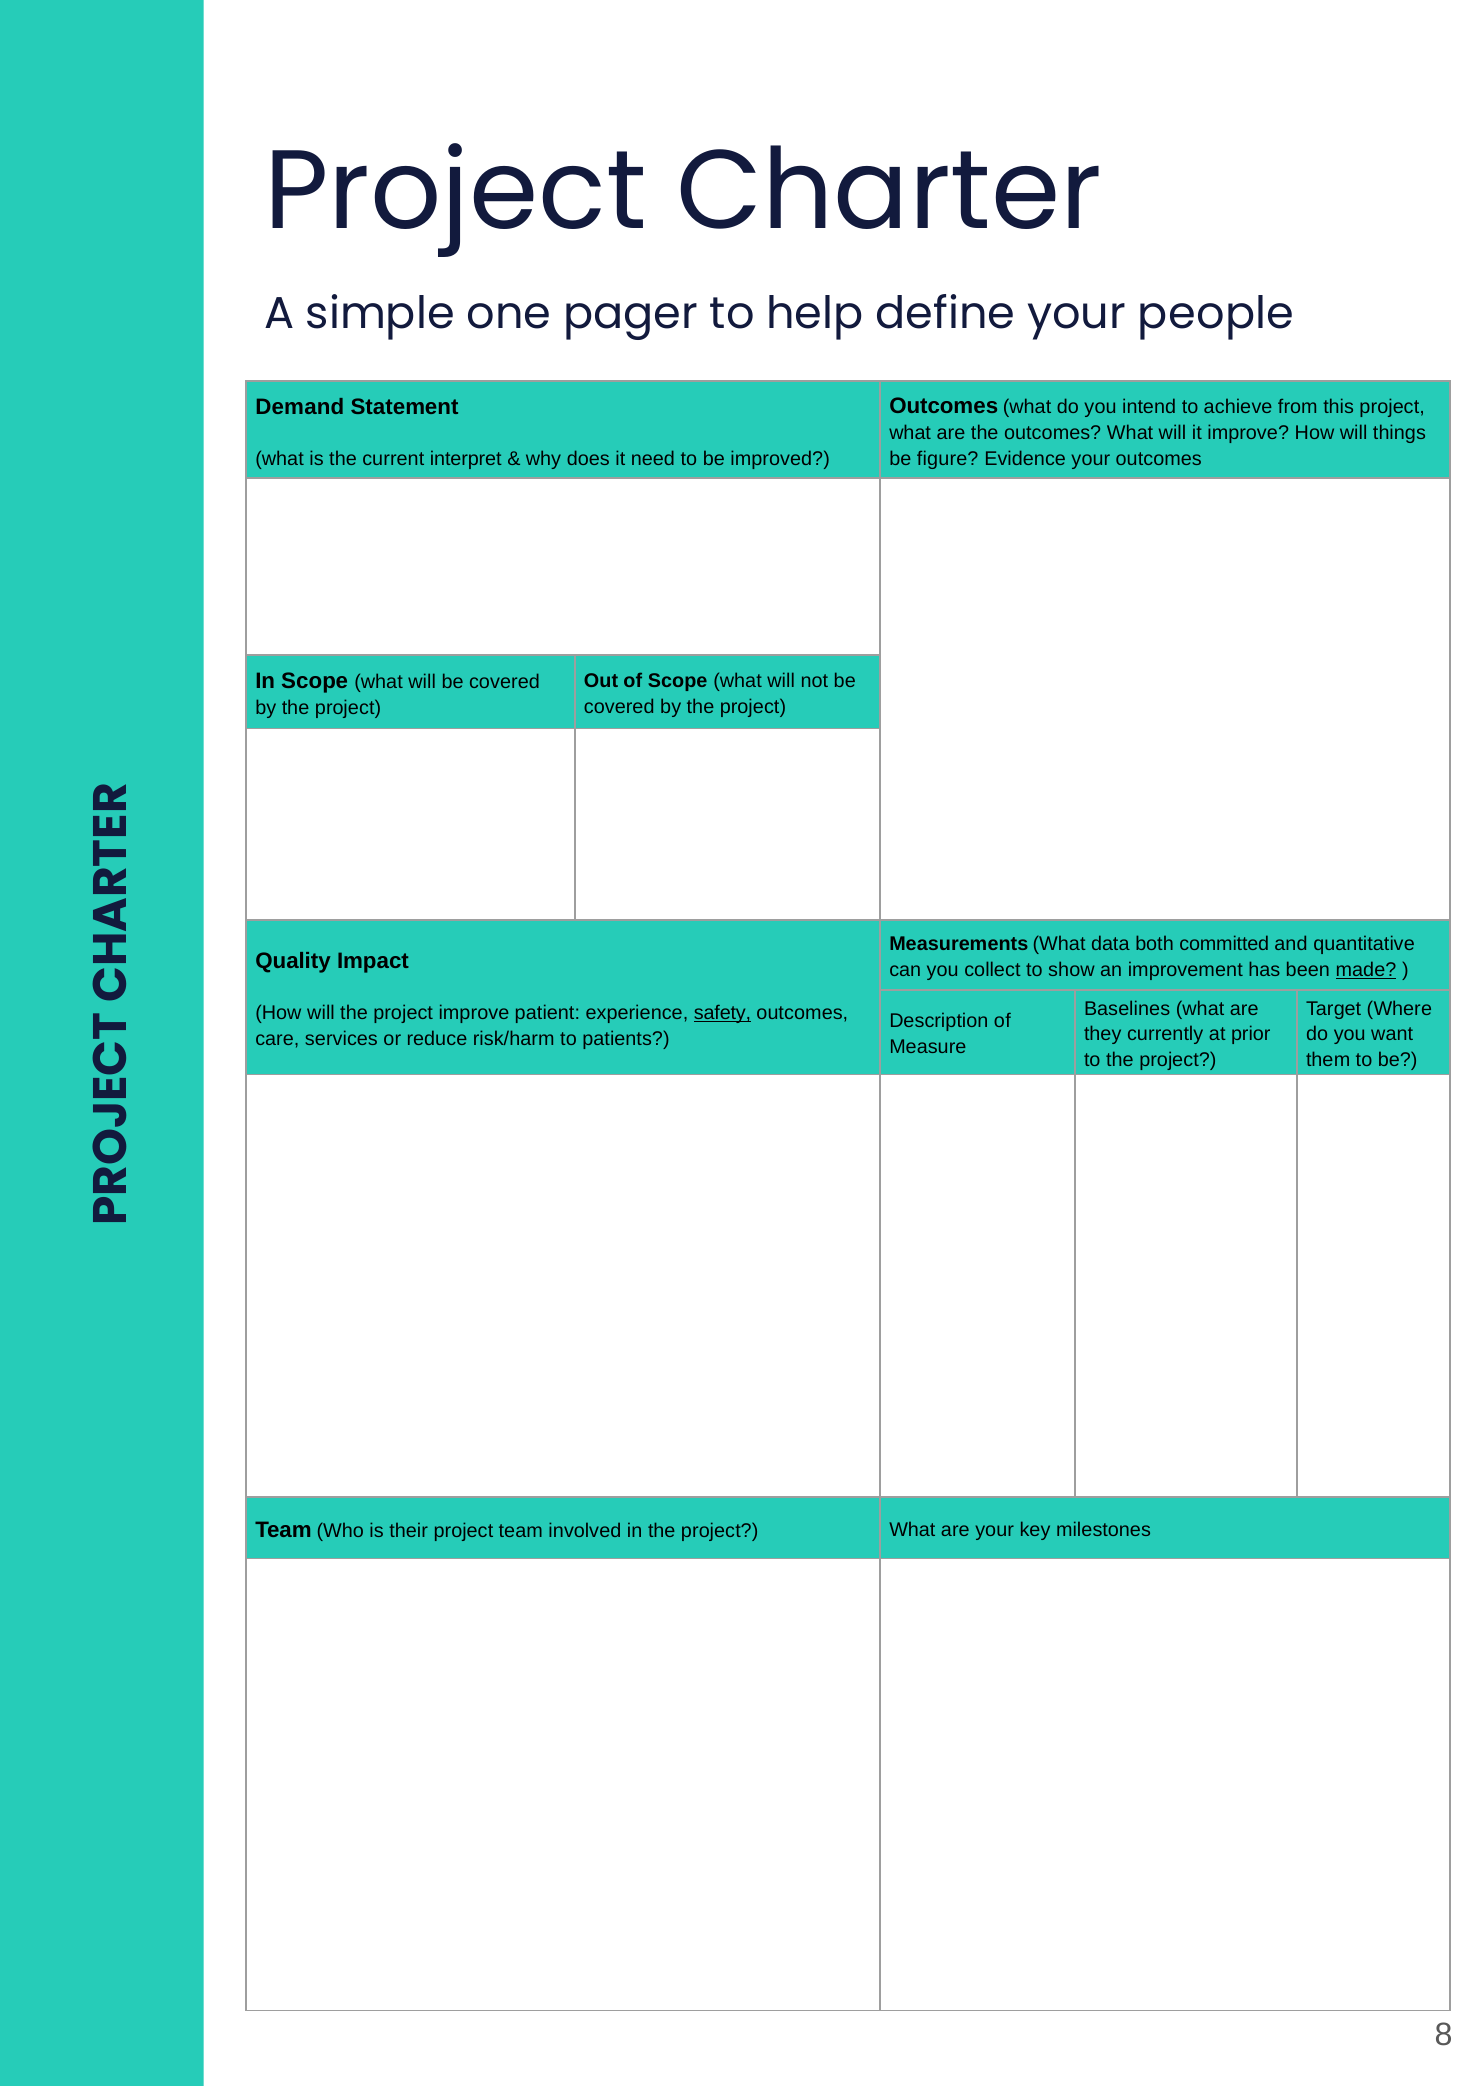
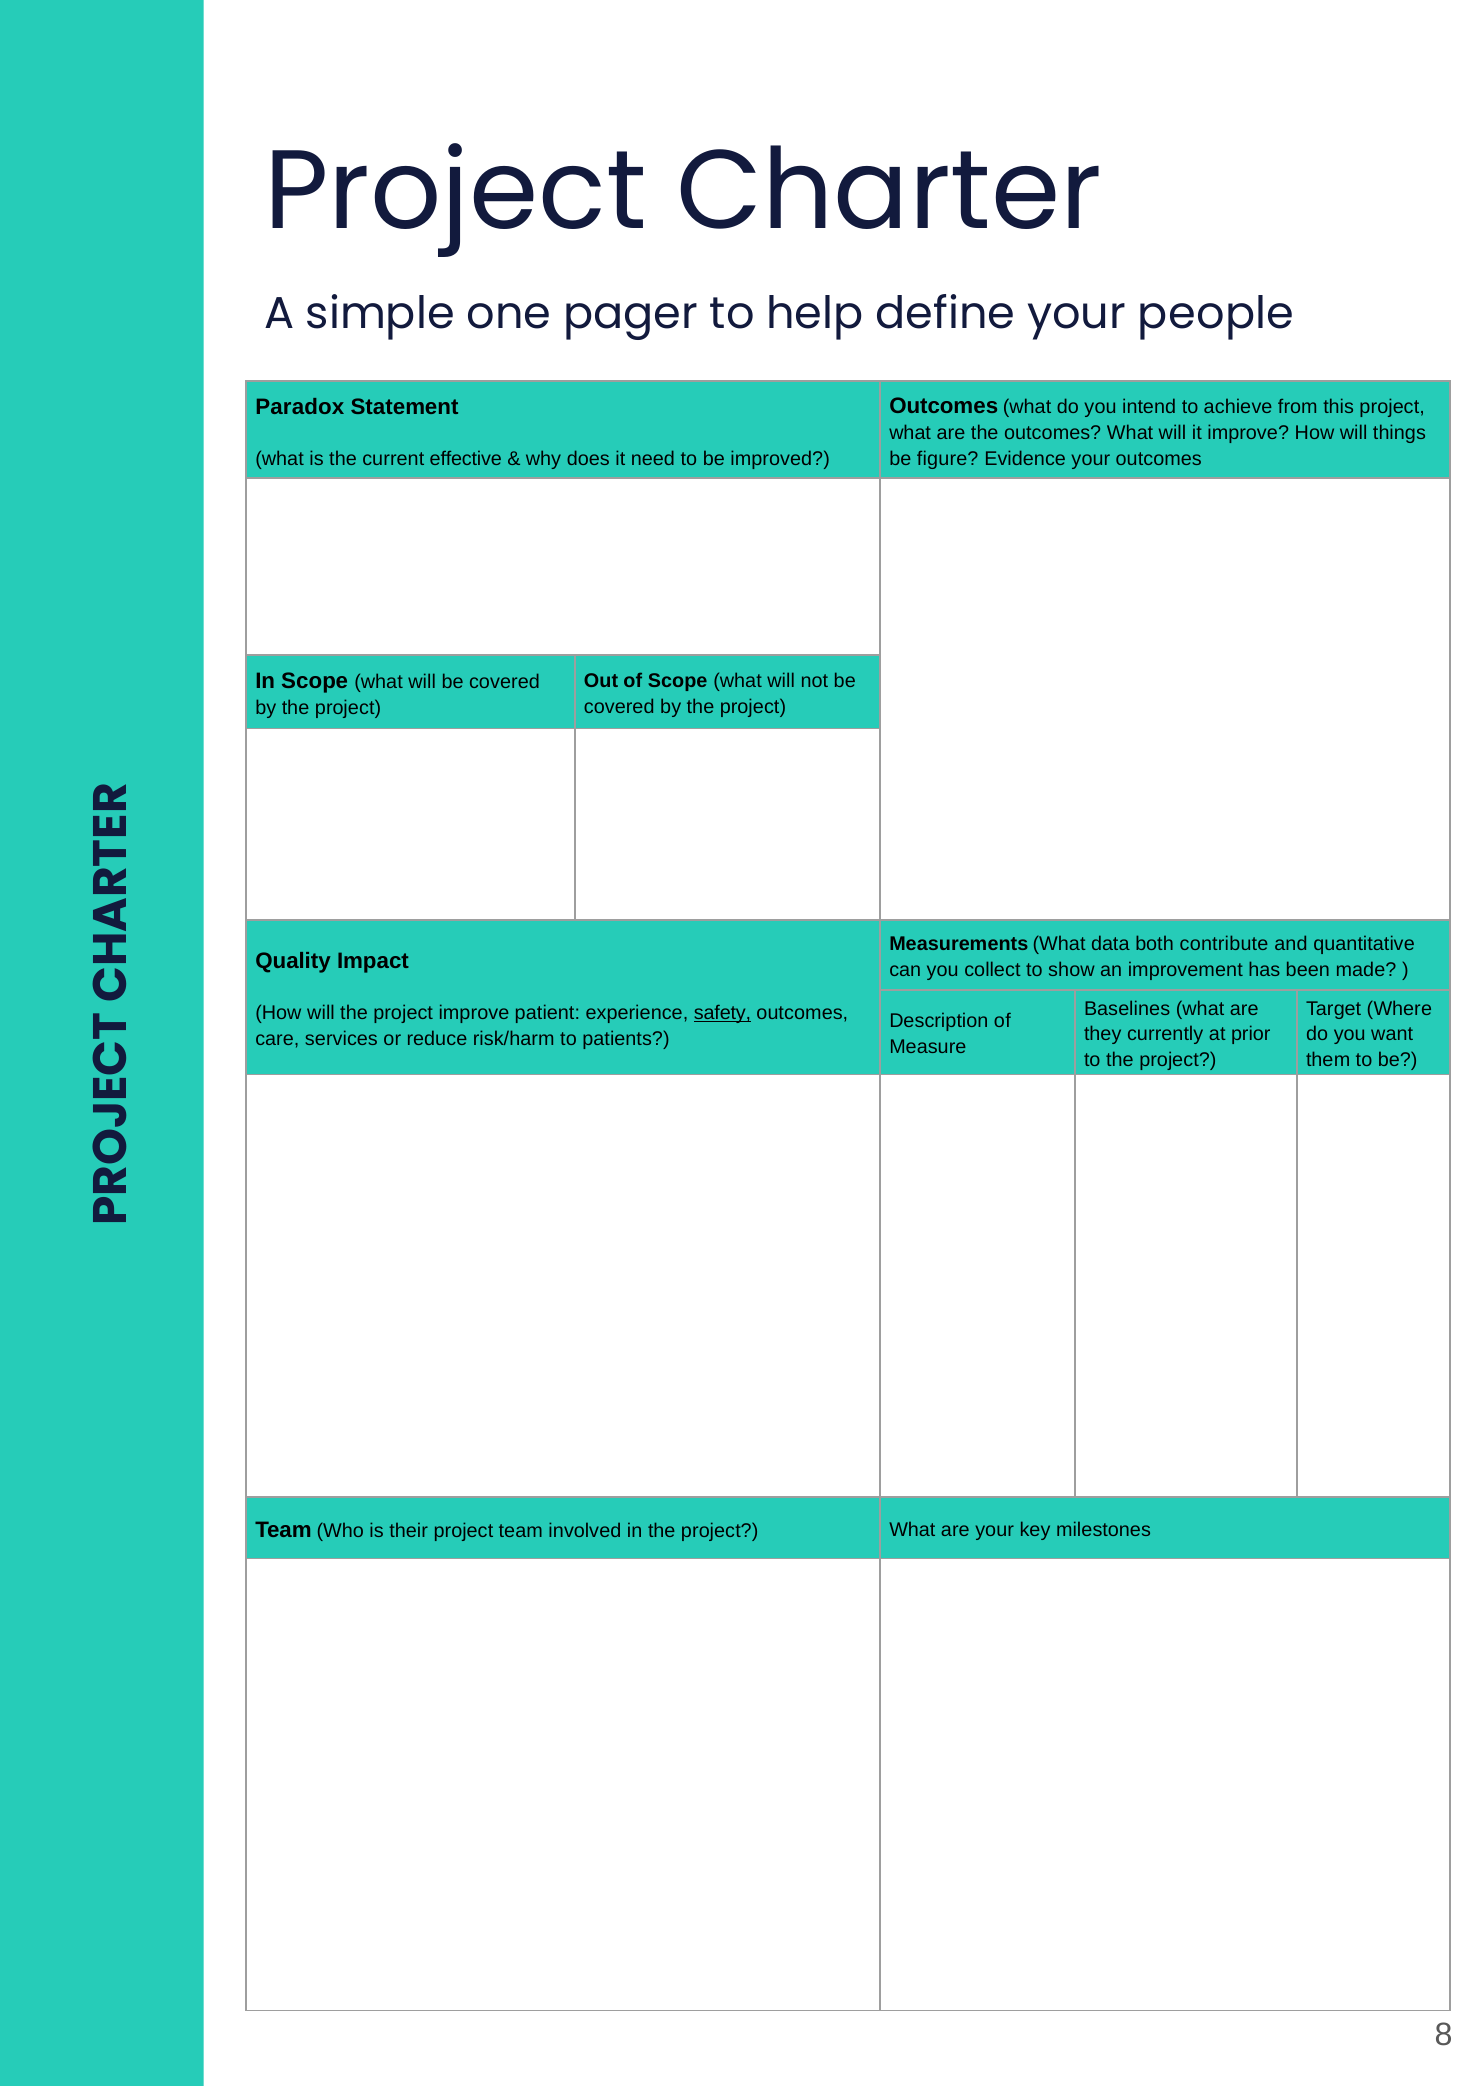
Demand: Demand -> Paradox
interpret: interpret -> effective
committed: committed -> contribute
made underline: present -> none
